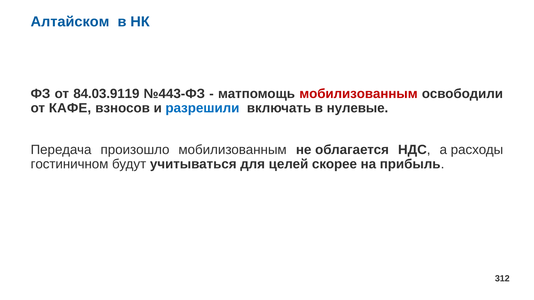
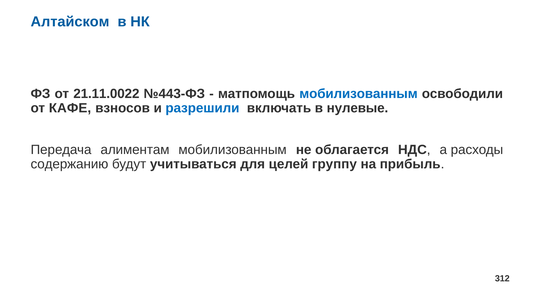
84.03.9119: 84.03.9119 -> 21.11.0022
мобилизованным at (358, 94) colour: red -> blue
произошло: произошло -> алиментам
гостиничном: гостиничном -> содержанию
скорее: скорее -> группу
